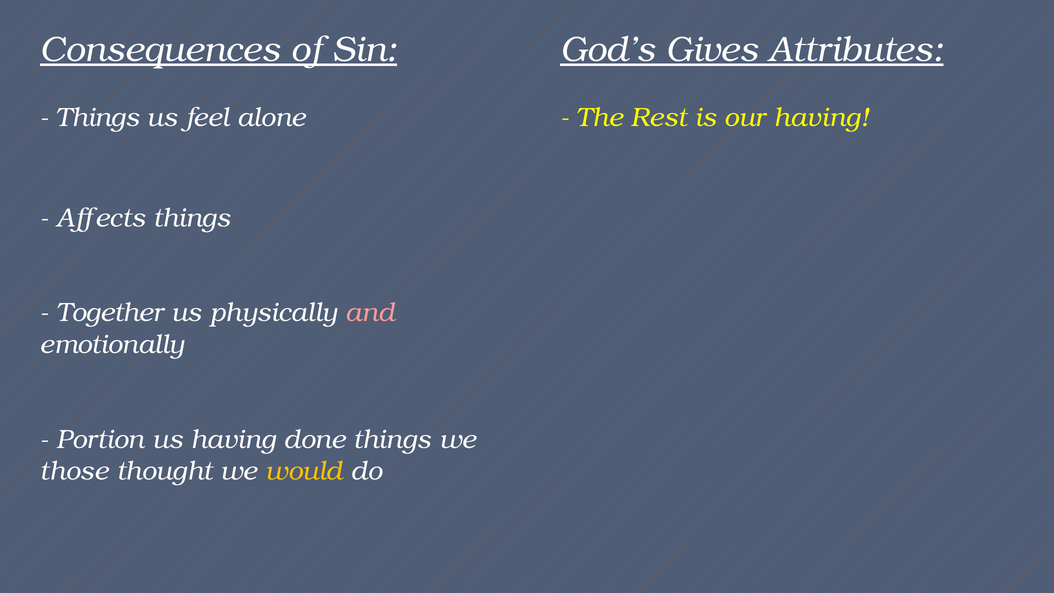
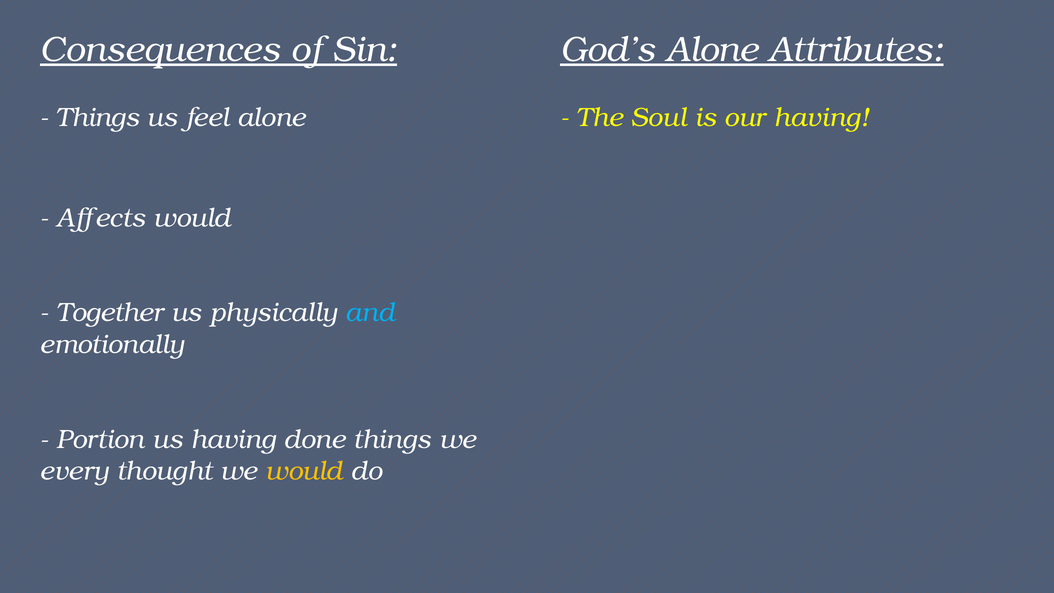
God’s Gives: Gives -> Alone
Rest: Rest -> Soul
Affects things: things -> would
and colour: pink -> light blue
those: those -> every
